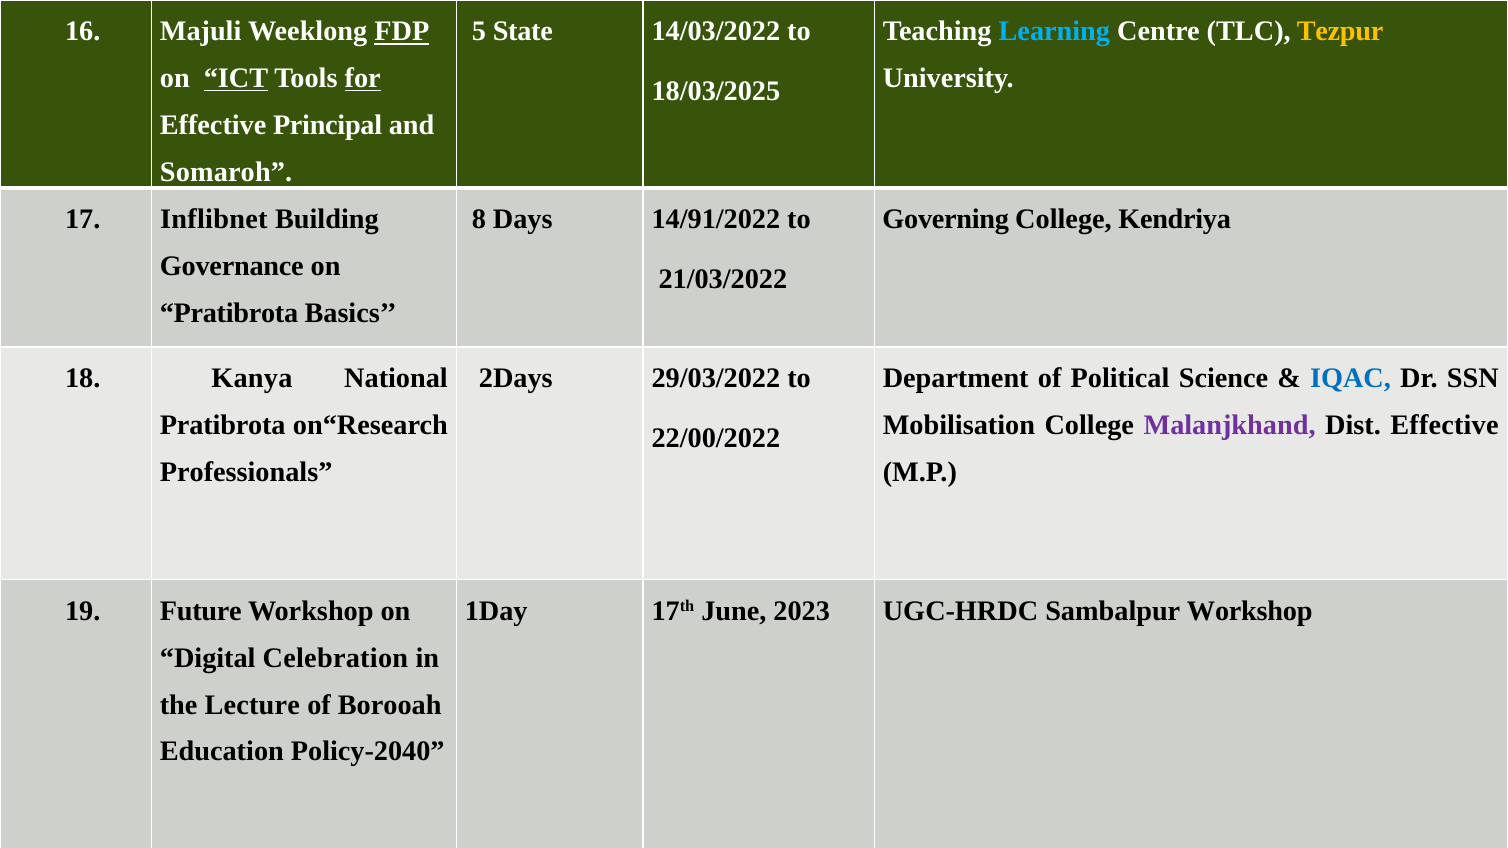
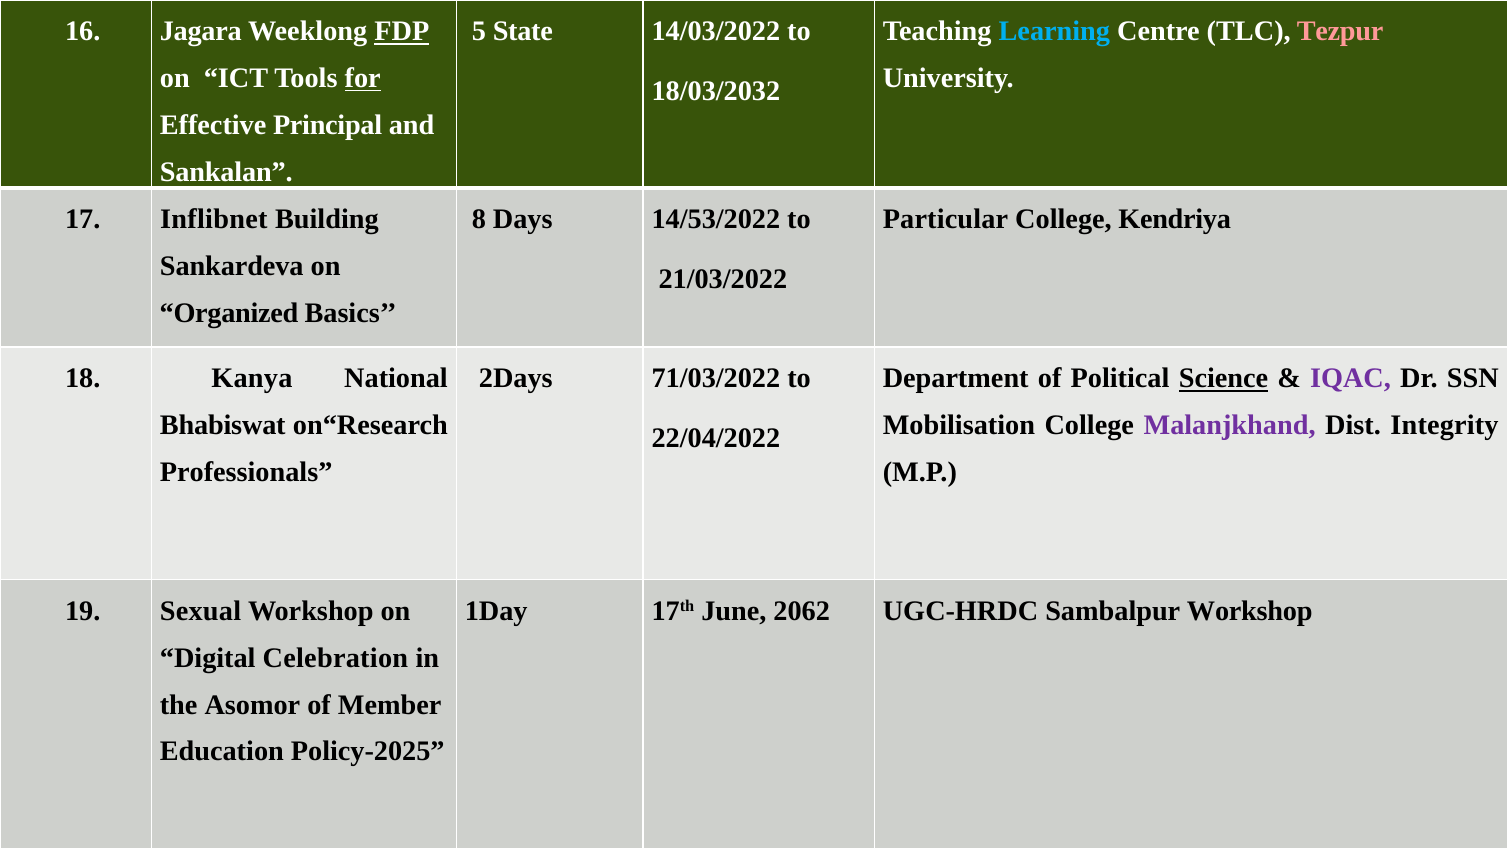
Majuli: Majuli -> Jagara
Tezpur colour: yellow -> pink
ICT underline: present -> none
18/03/2025: 18/03/2025 -> 18/03/2032
Somaroh: Somaroh -> Sankalan
14/91/2022: 14/91/2022 -> 14/53/2022
Governing: Governing -> Particular
Governance: Governance -> Sankardeva
Pratibrota at (229, 313): Pratibrota -> Organized
29/03/2022: 29/03/2022 -> 71/03/2022
Science underline: none -> present
IQAC colour: blue -> purple
Pratibrota at (223, 426): Pratibrota -> Bhabiswat
Dist Effective: Effective -> Integrity
22/00/2022: 22/00/2022 -> 22/04/2022
Future: Future -> Sexual
2023: 2023 -> 2062
Lecture: Lecture -> Asomor
Borooah: Borooah -> Member
Policy-2040: Policy-2040 -> Policy-2025
